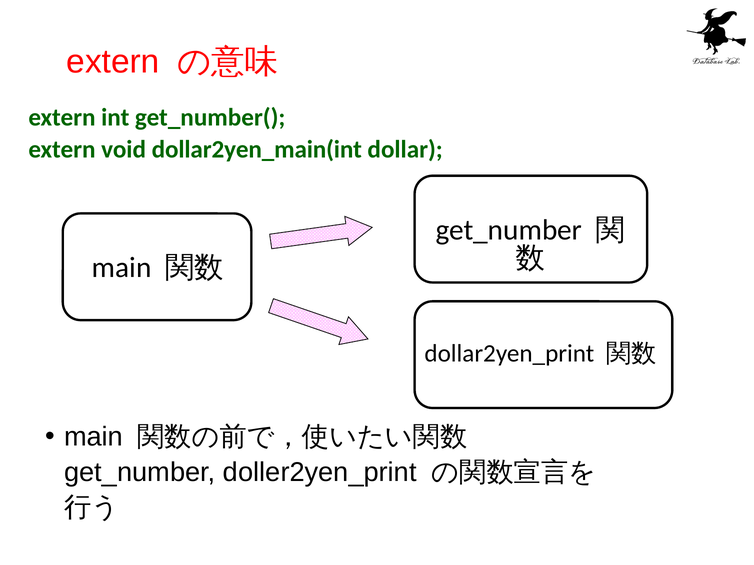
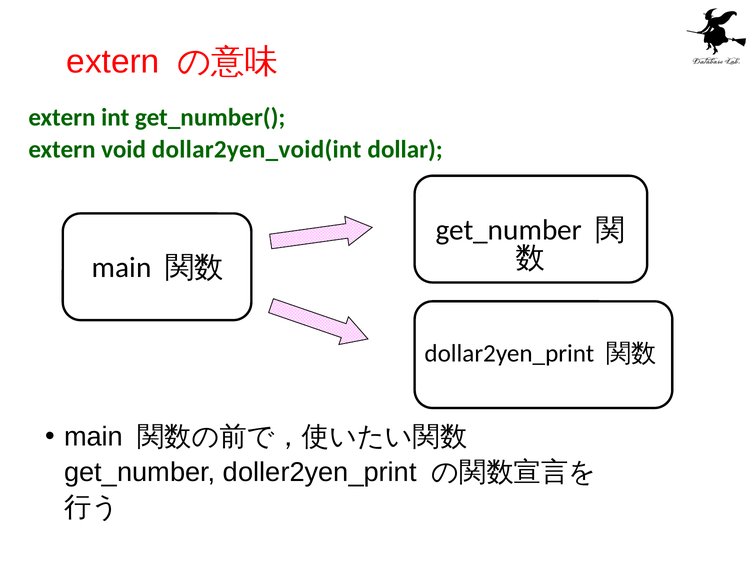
dollar2yen_main(int: dollar2yen_main(int -> dollar2yen_void(int
